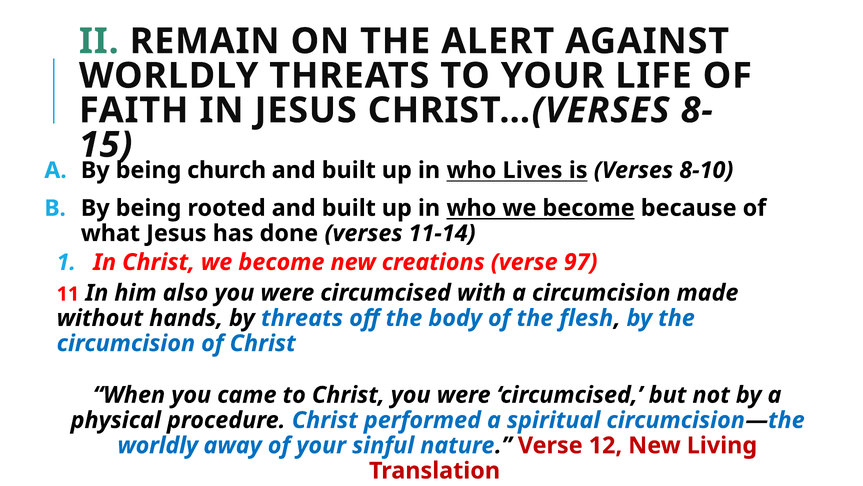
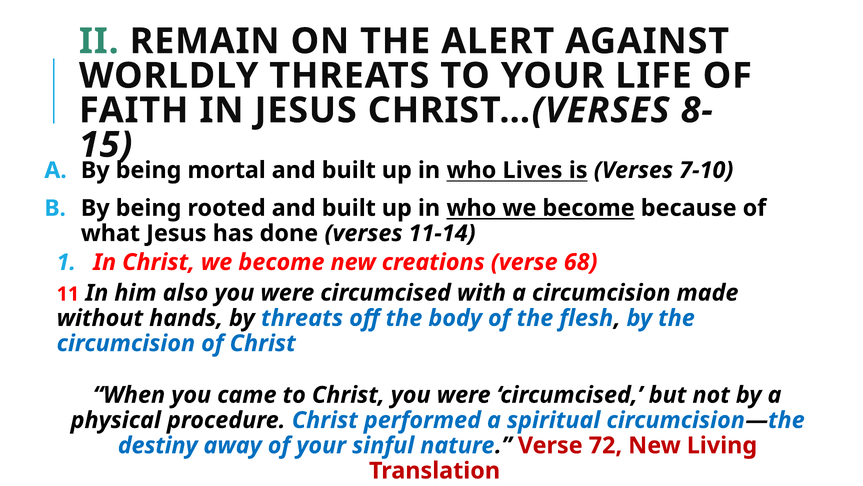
church: church -> mortal
8-10: 8-10 -> 7-10
97: 97 -> 68
worldly at (158, 445): worldly -> destiny
12: 12 -> 72
